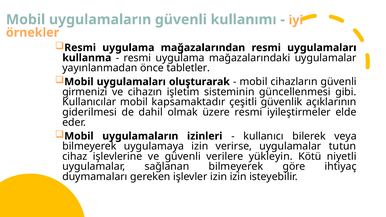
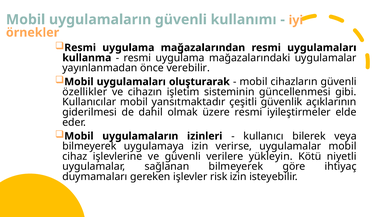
tabletler: tabletler -> verebilir
girmenizi: girmenizi -> özellikler
kapsamaktadır: kapsamaktadır -> yansıtmaktadır
uygulamalar tutun: tutun -> mobil
işlevler izin: izin -> risk
